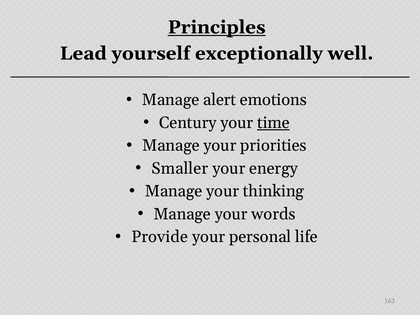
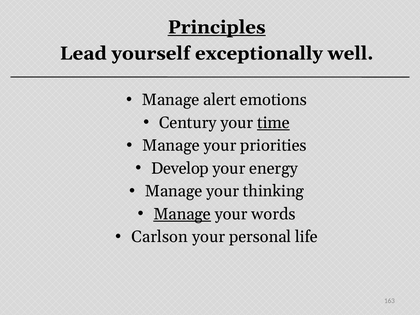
Smaller: Smaller -> Develop
Manage at (182, 214) underline: none -> present
Provide: Provide -> Carlson
